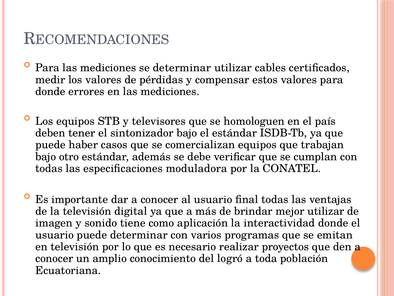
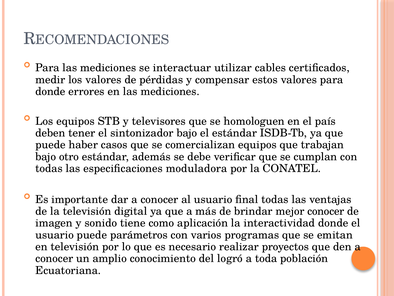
se determinar: determinar -> interactuar
mejor utilizar: utilizar -> conocer
puede determinar: determinar -> parámetros
